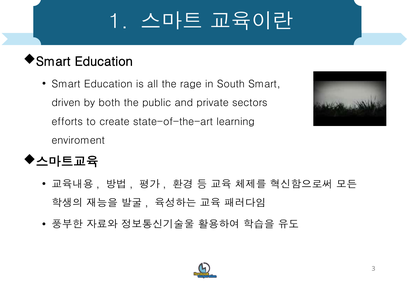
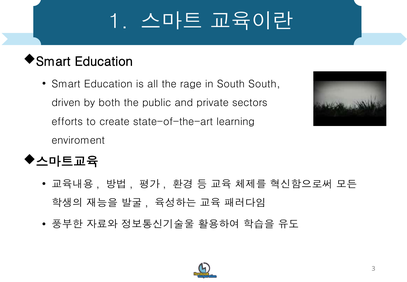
South Smart: Smart -> South
